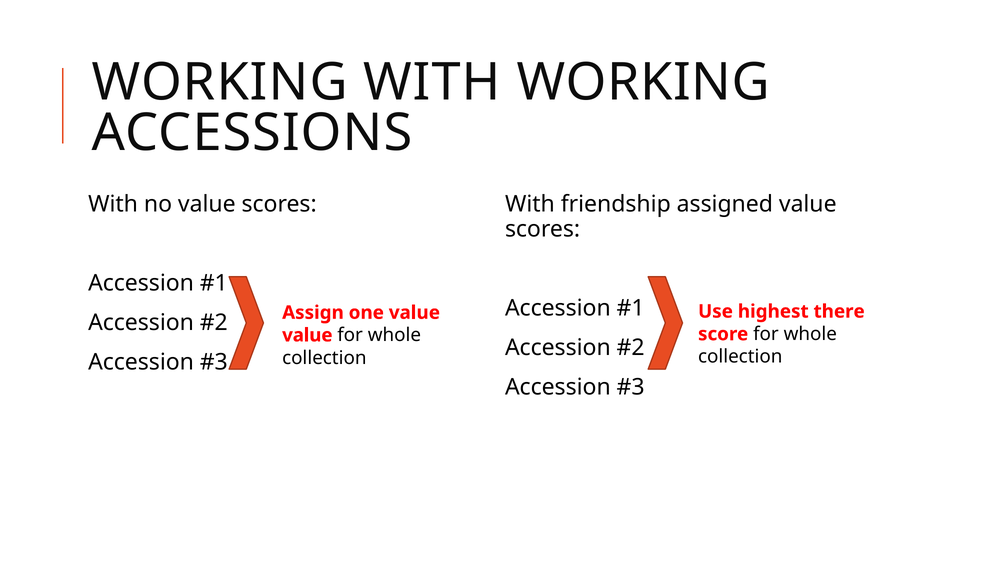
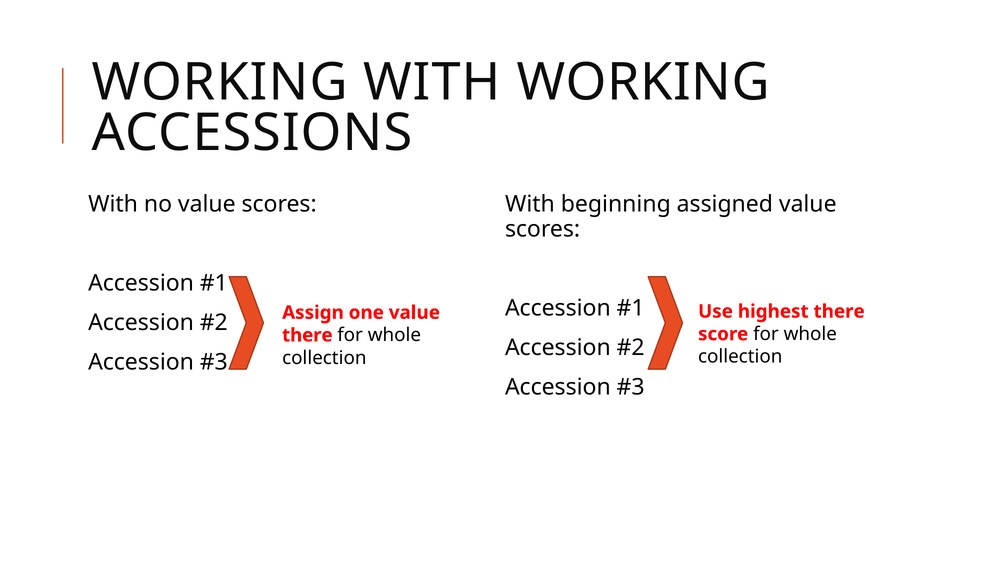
friendship: friendship -> beginning
value at (307, 335): value -> there
